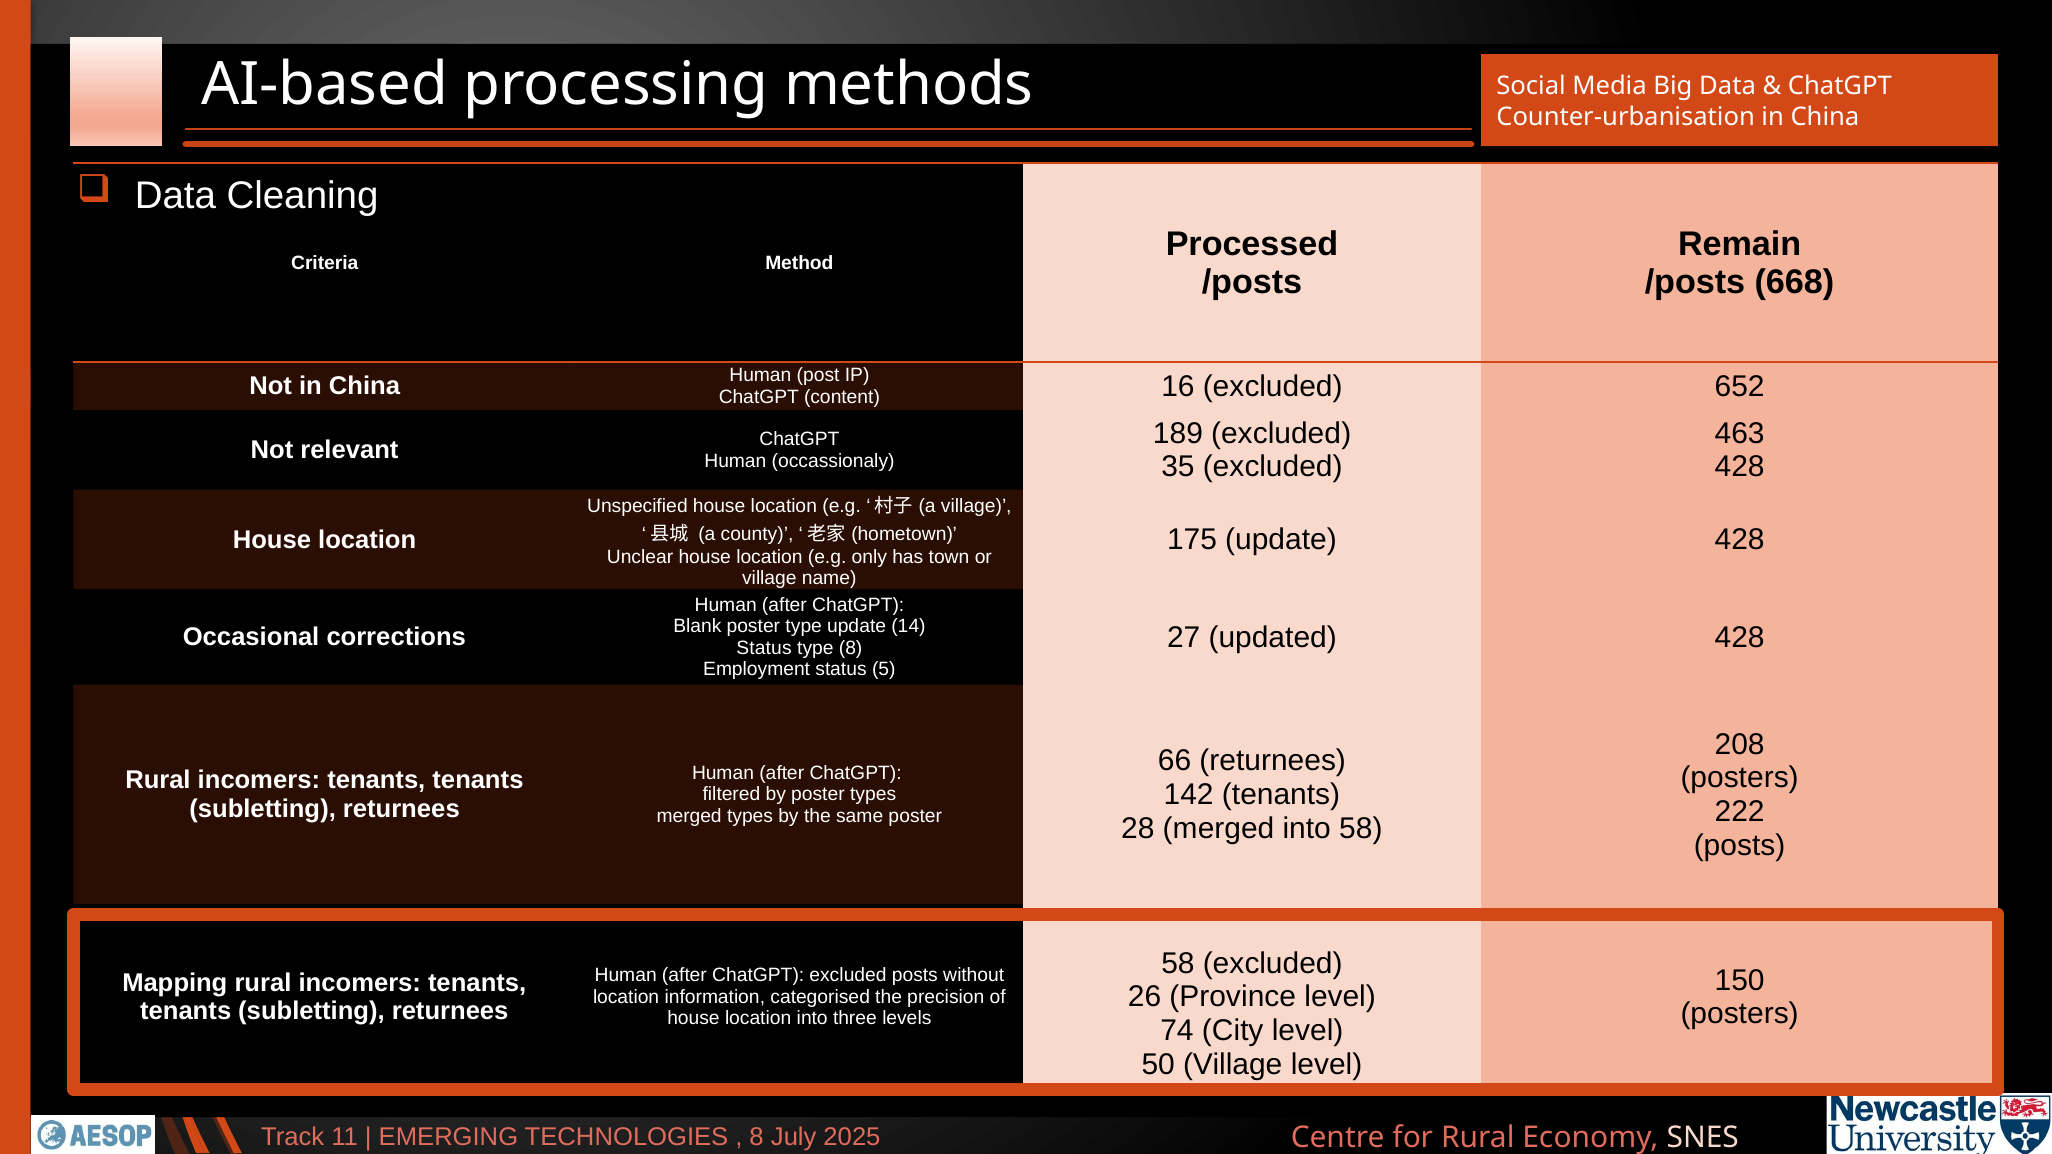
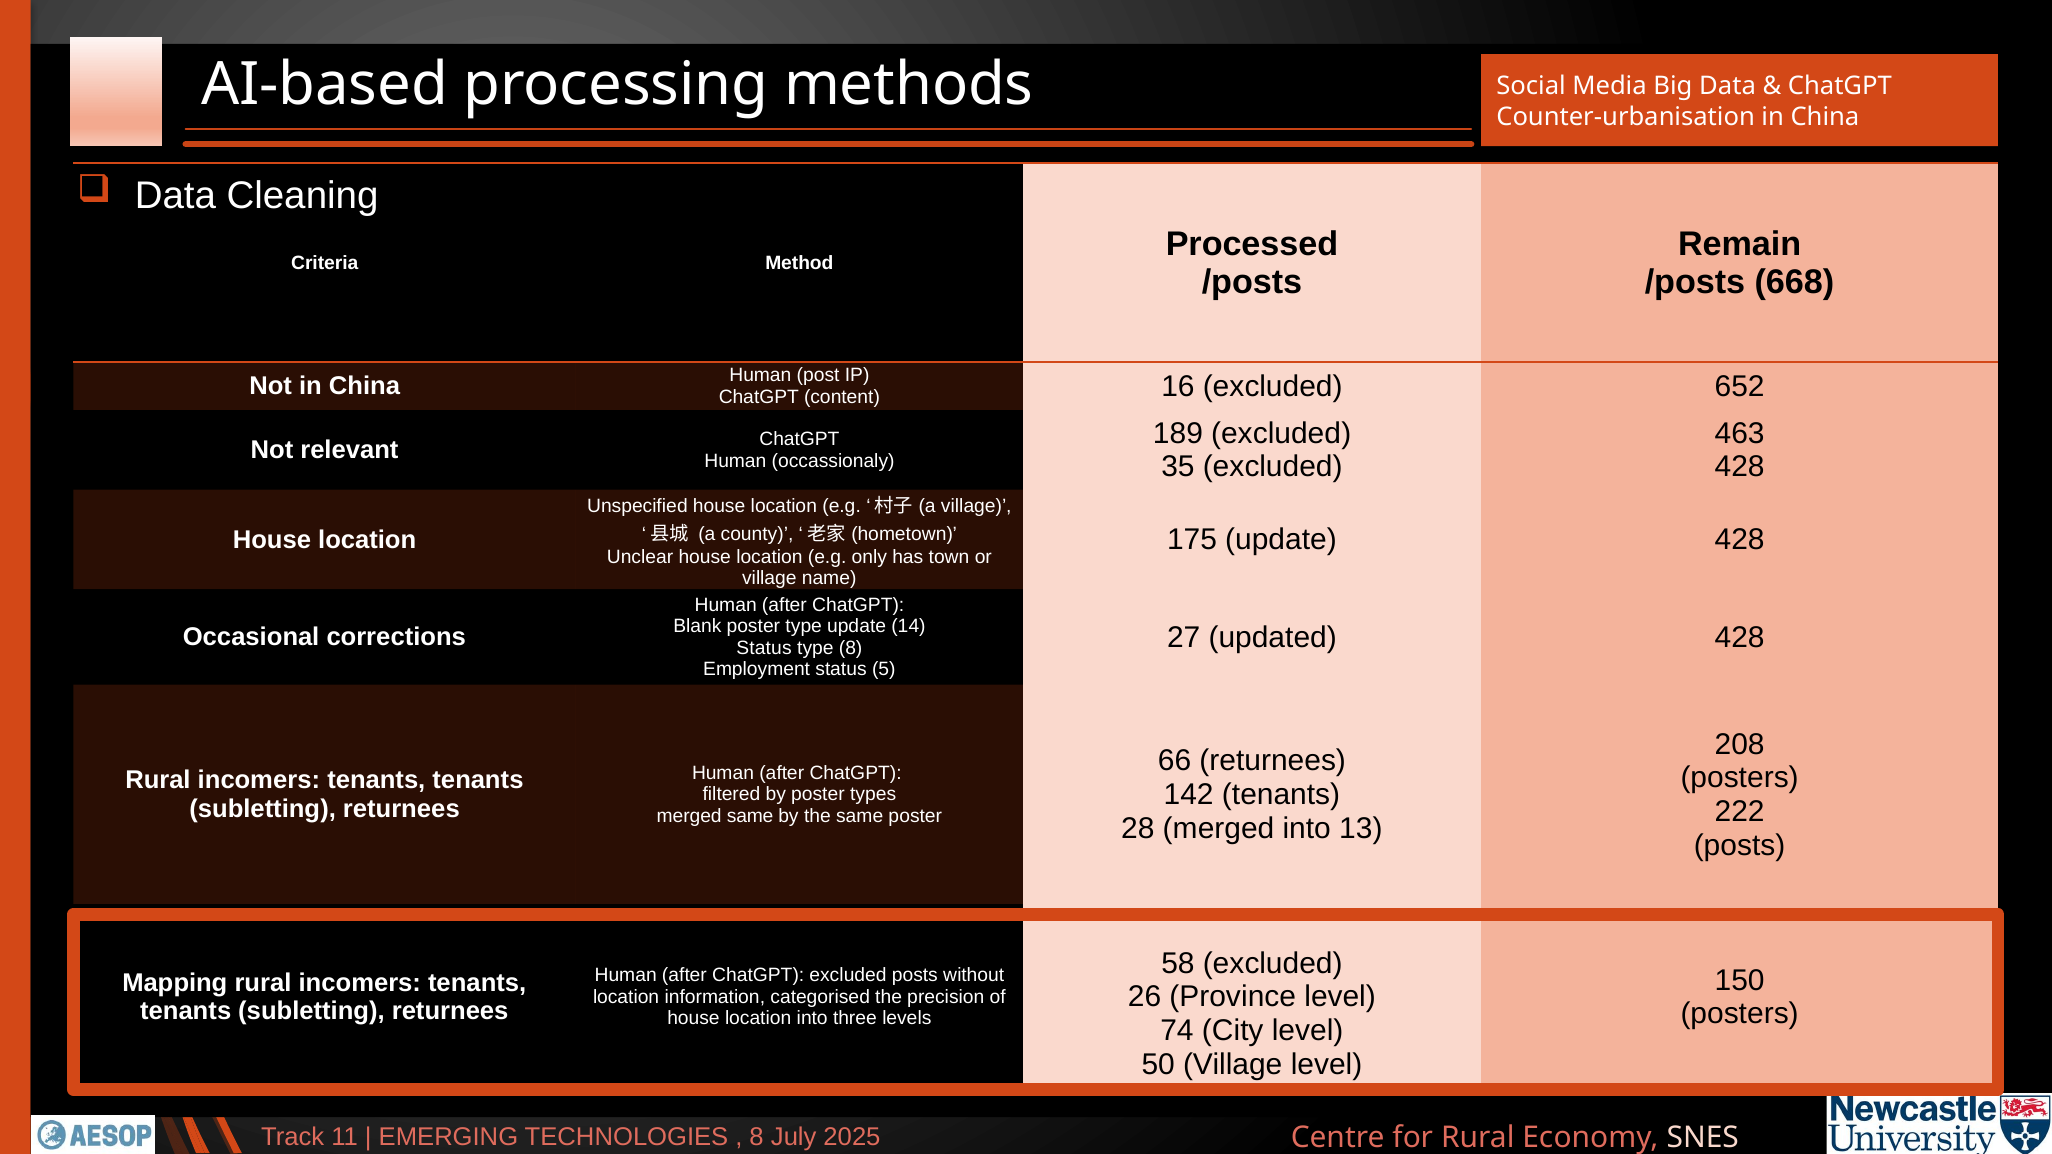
merged types: types -> same
into 58: 58 -> 13
